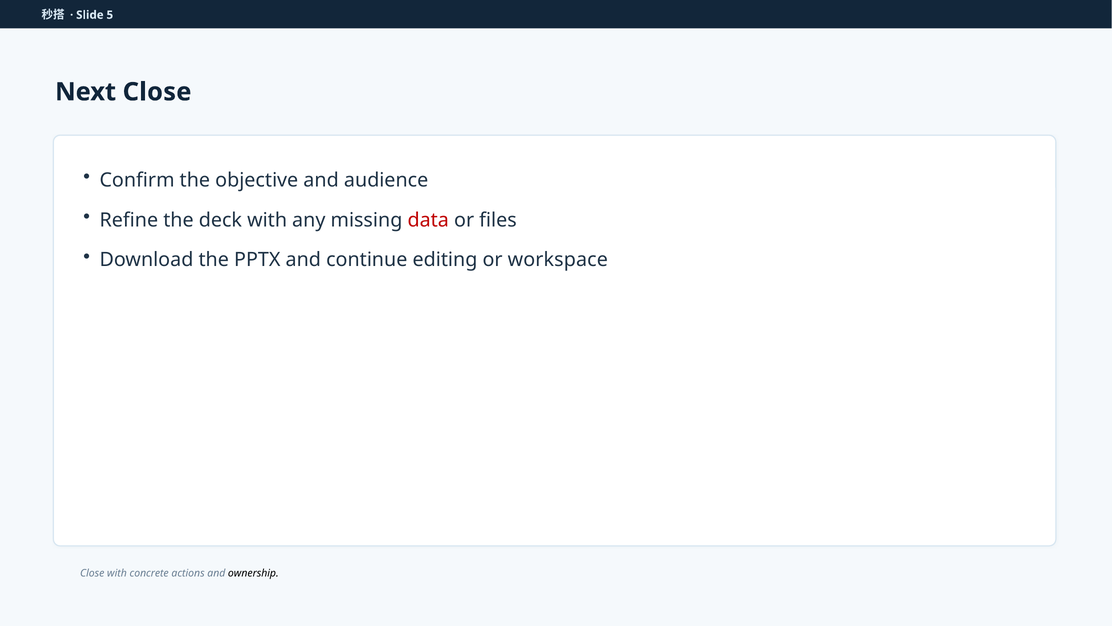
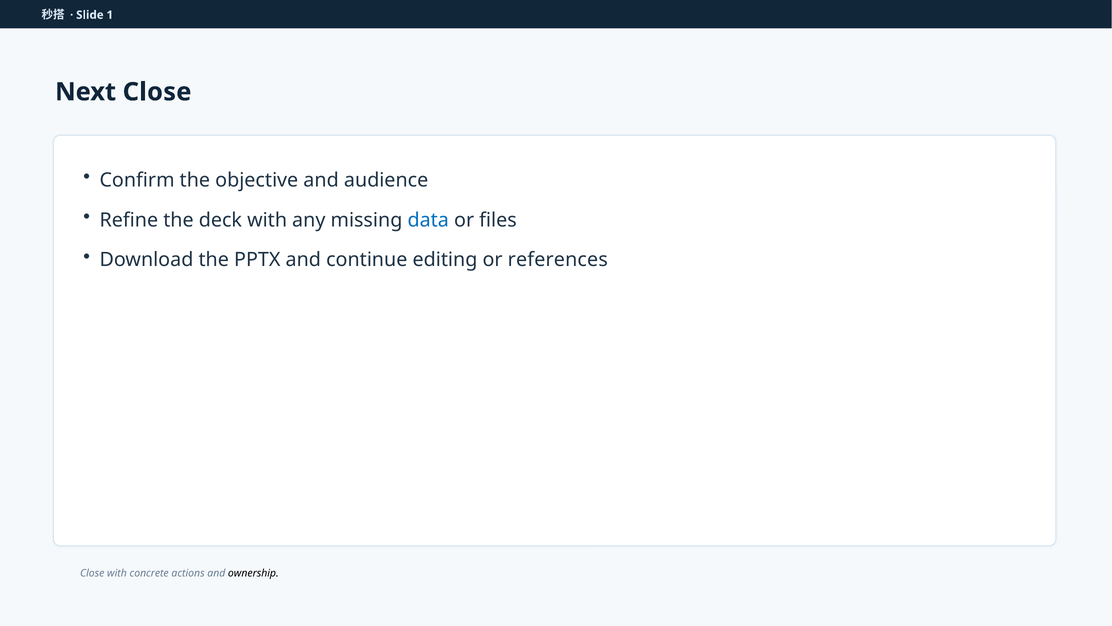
5: 5 -> 1
data colour: red -> blue
workspace: workspace -> references
